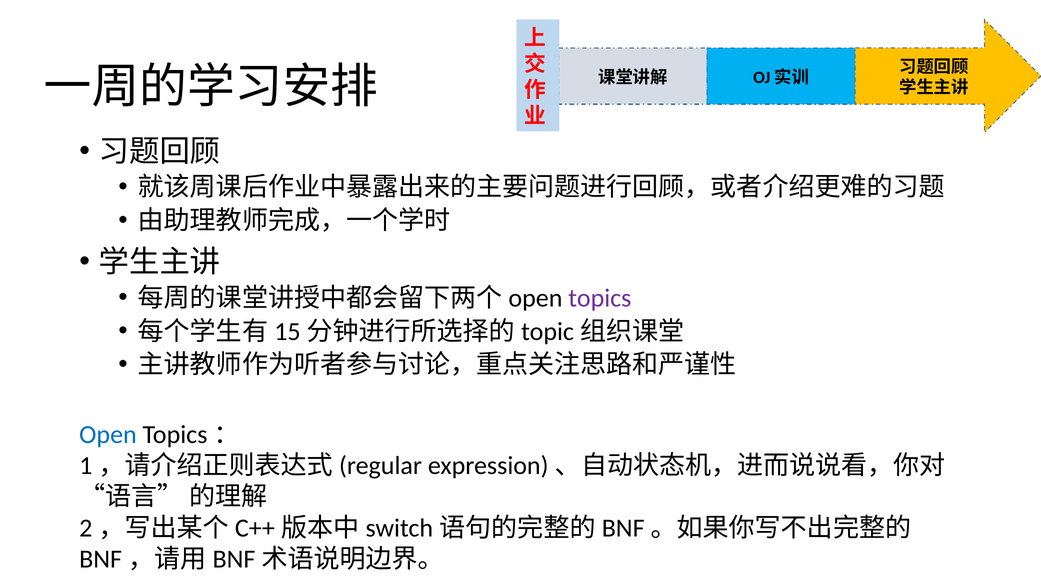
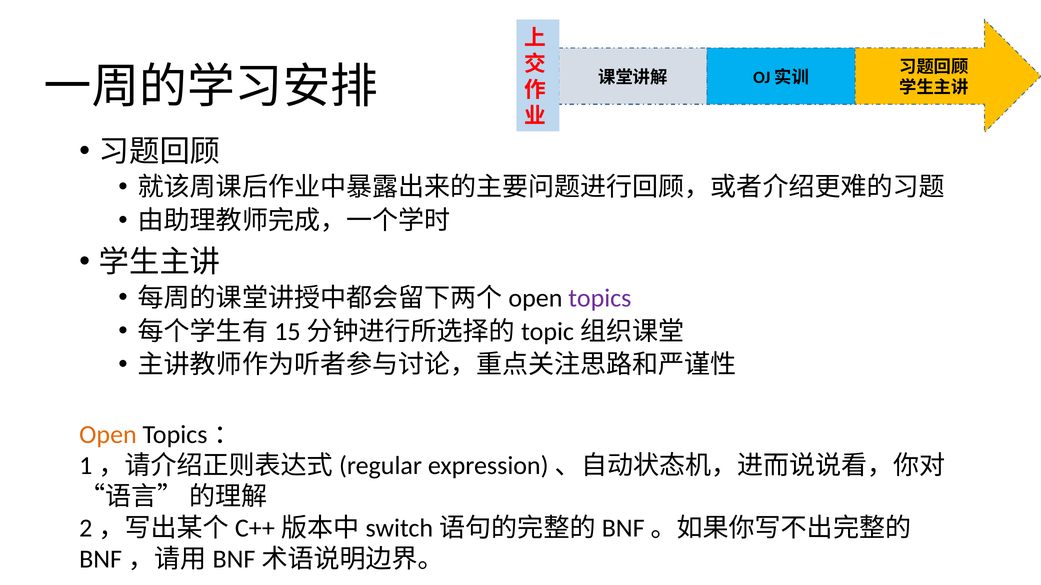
Open colour: blue -> orange
